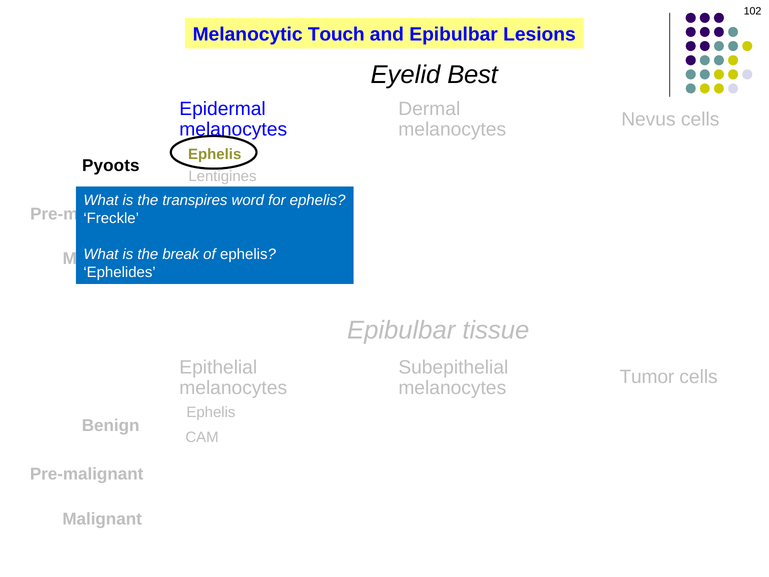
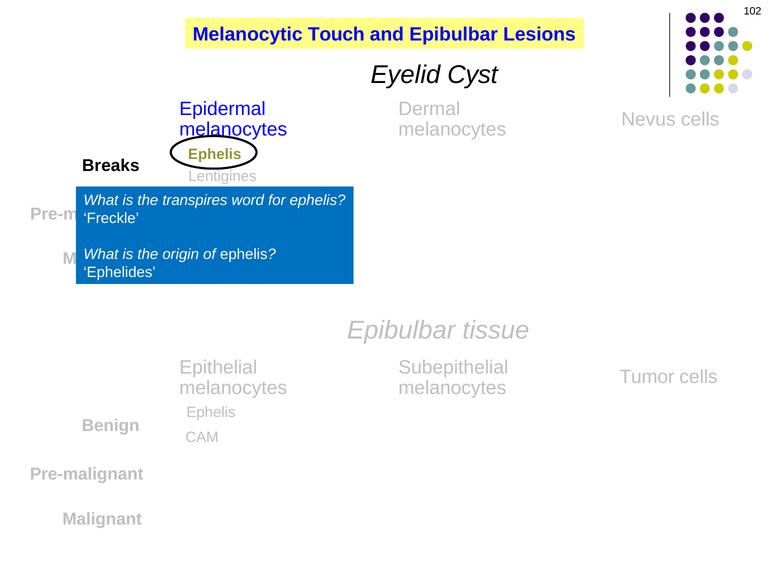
Best: Best -> Cyst
Pyoots: Pyoots -> Breaks
break: break -> origin
